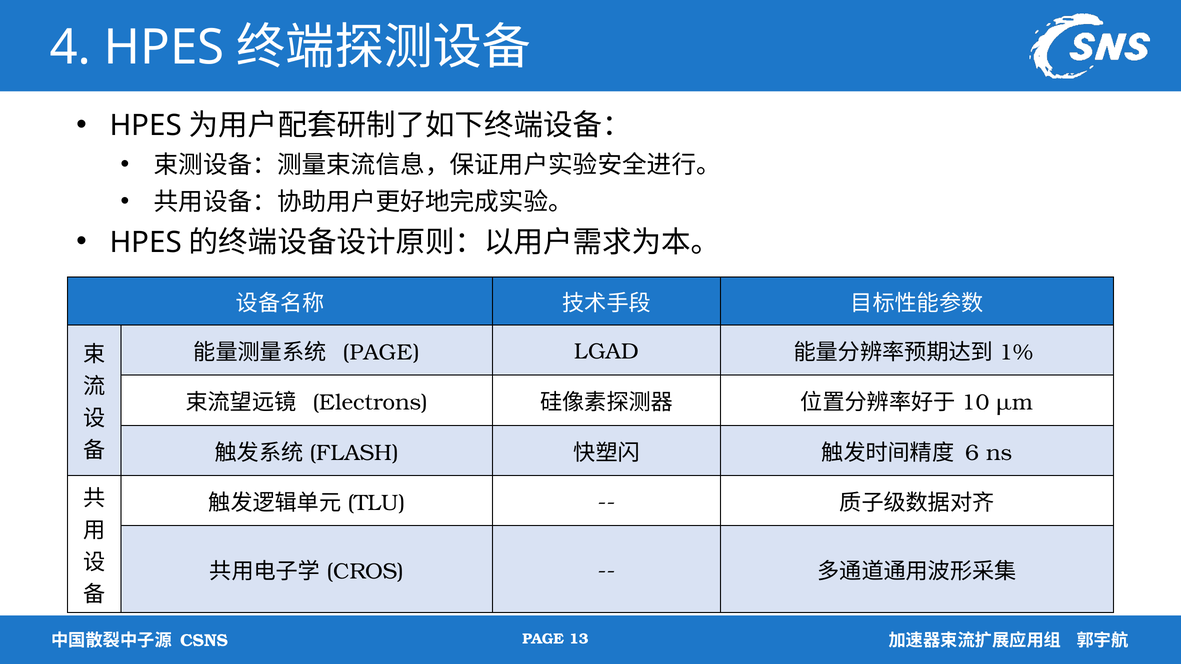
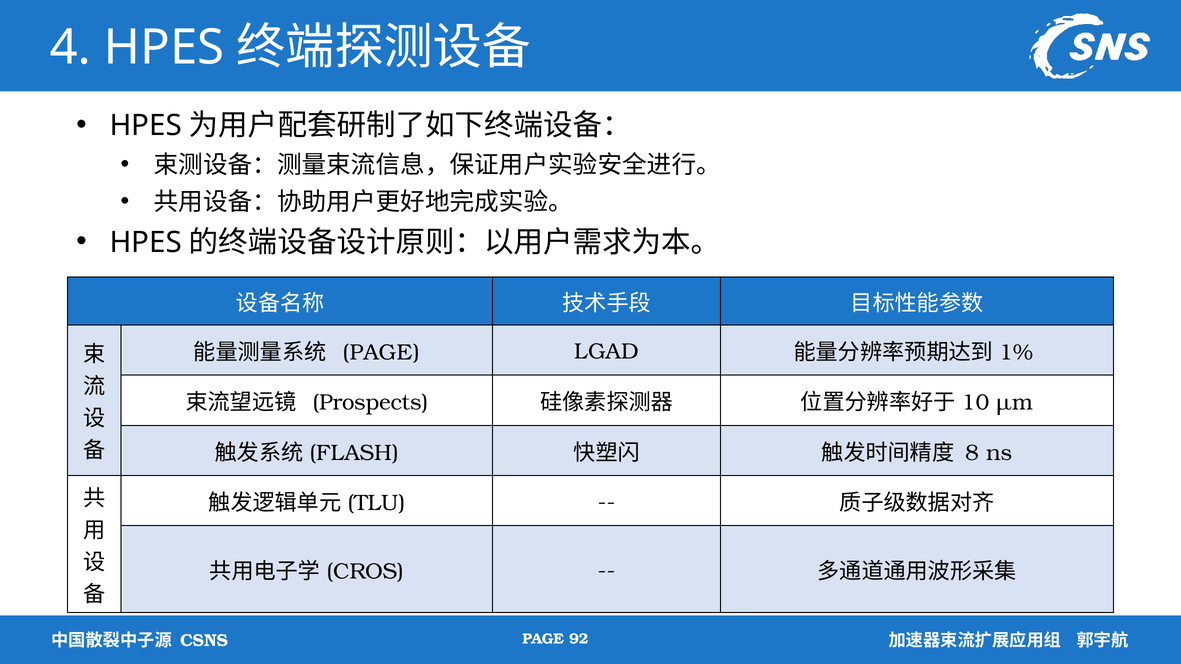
Electrons: Electrons -> Prospects
6: 6 -> 8
13: 13 -> 92
